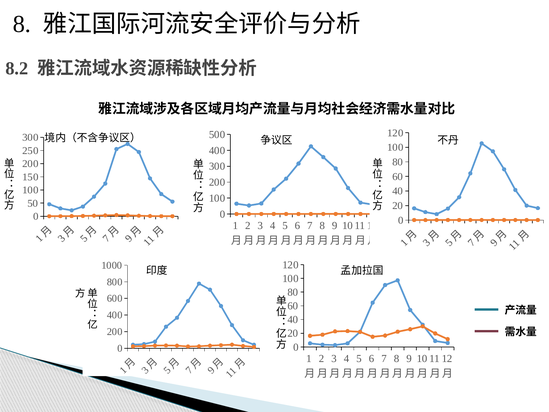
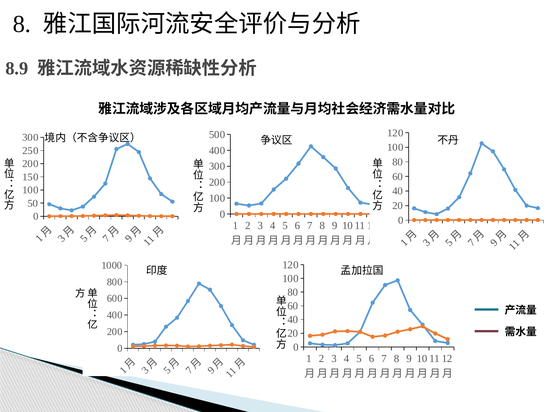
8.2: 8.2 -> 8.9
